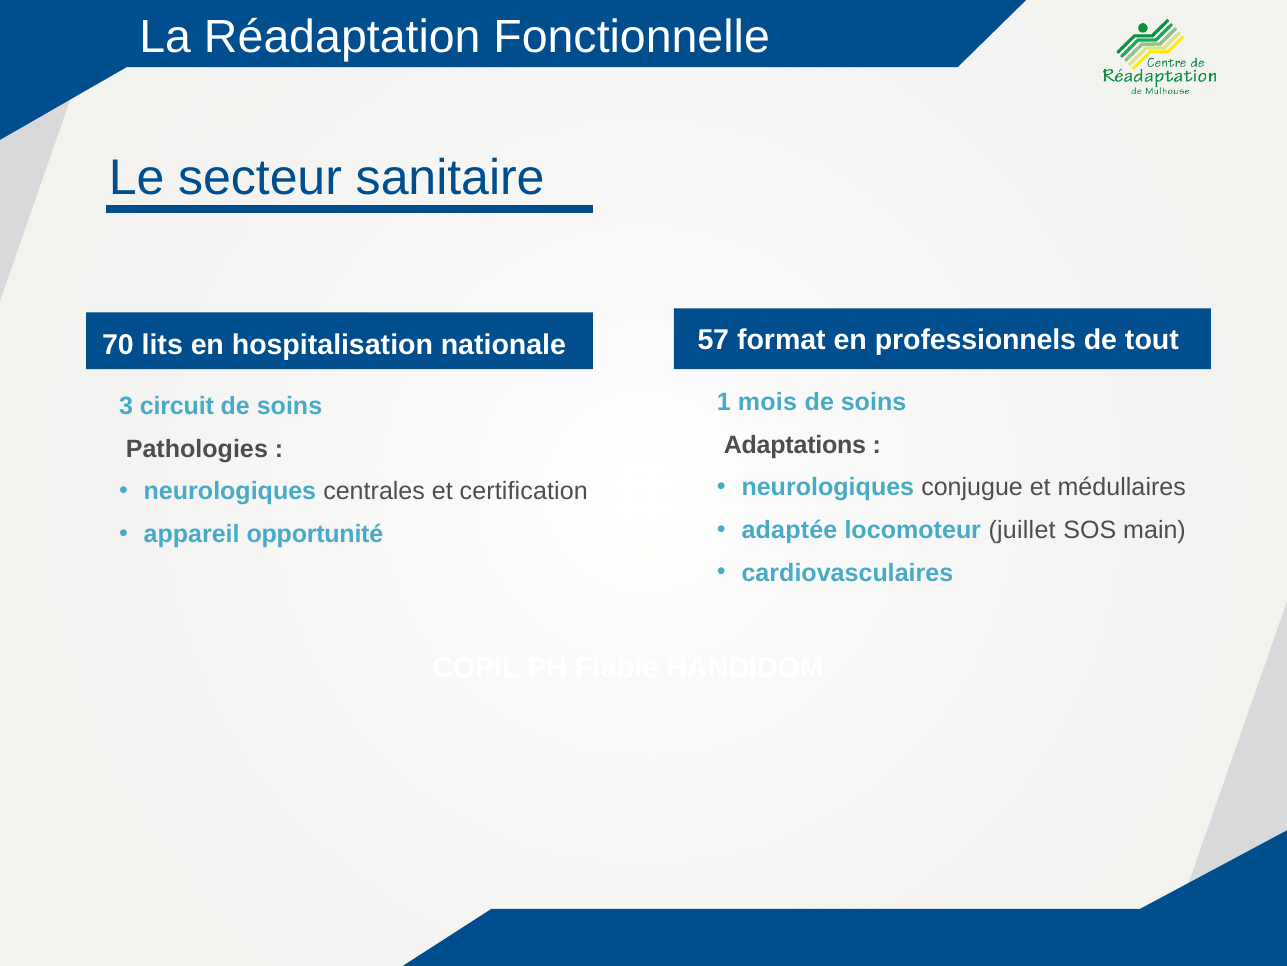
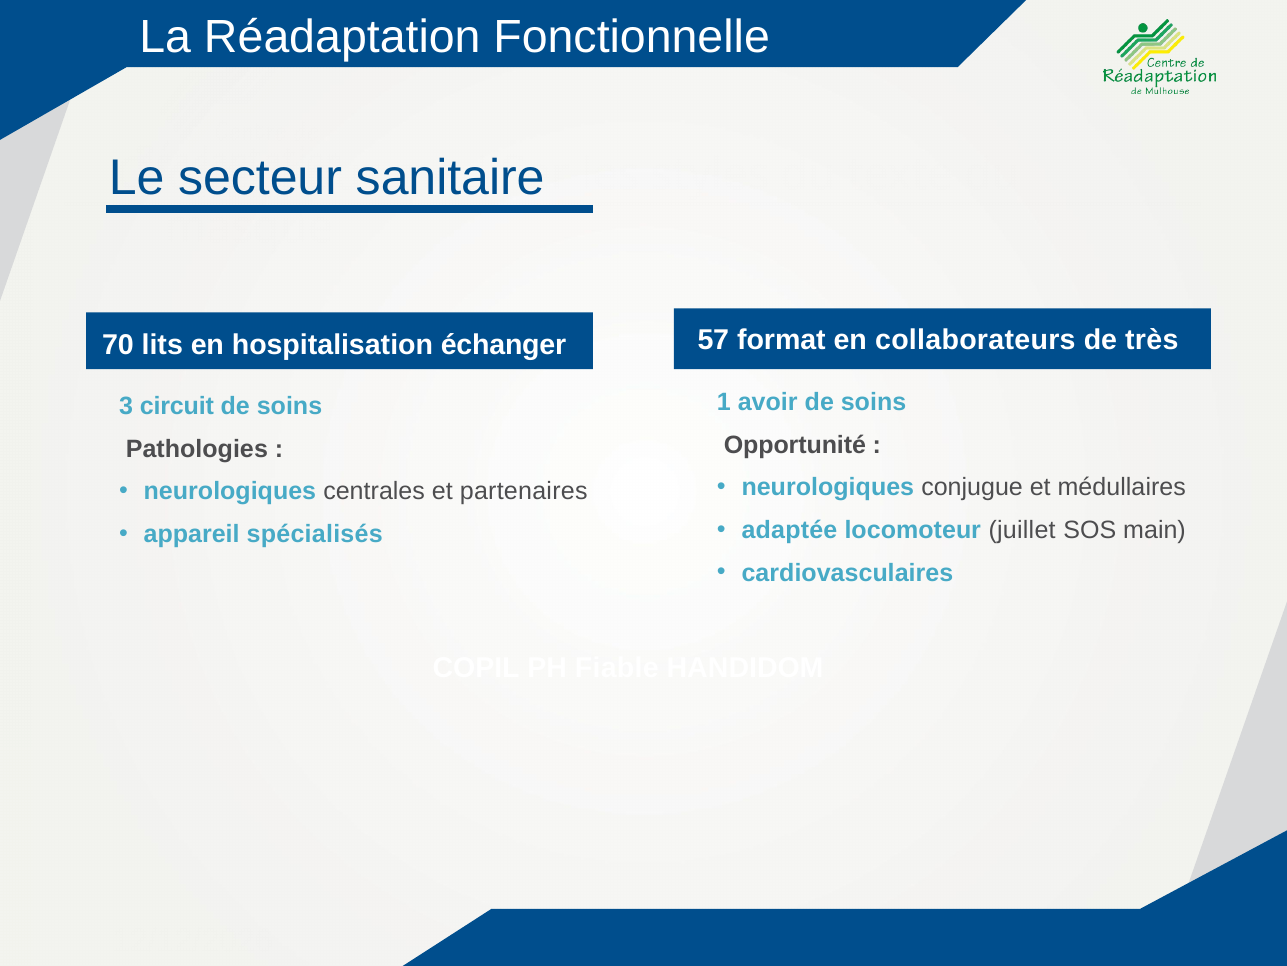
professionnels: professionnels -> collaborateurs
tout: tout -> très
nationale: nationale -> échanger
mois: mois -> avoir
Adaptations: Adaptations -> Opportunité
certification: certification -> partenaires
opportunité: opportunité -> spécialisés
